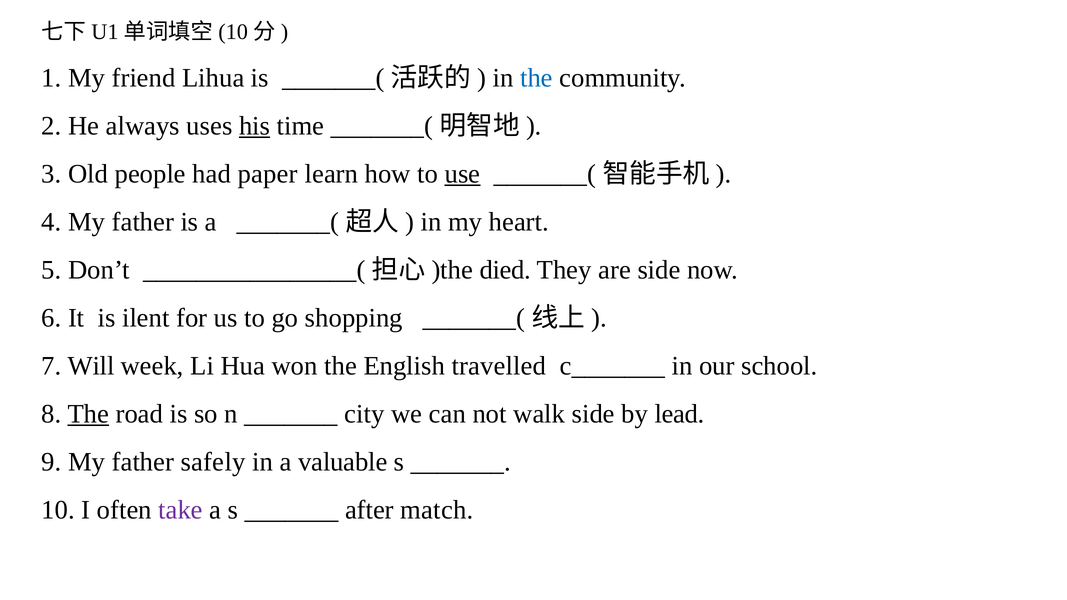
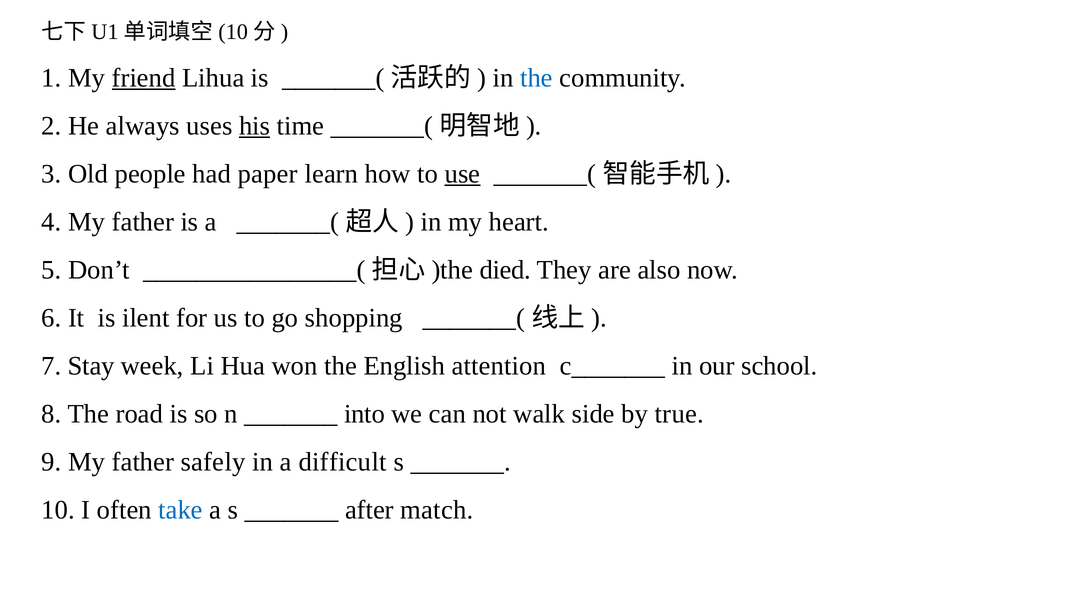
friend underline: none -> present
are side: side -> also
Will: Will -> Stay
travelled: travelled -> attention
The at (88, 414) underline: present -> none
city: city -> into
lead: lead -> true
valuable: valuable -> difficult
take colour: purple -> blue
